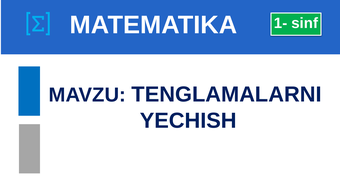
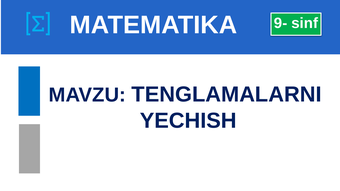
1-: 1- -> 9-
